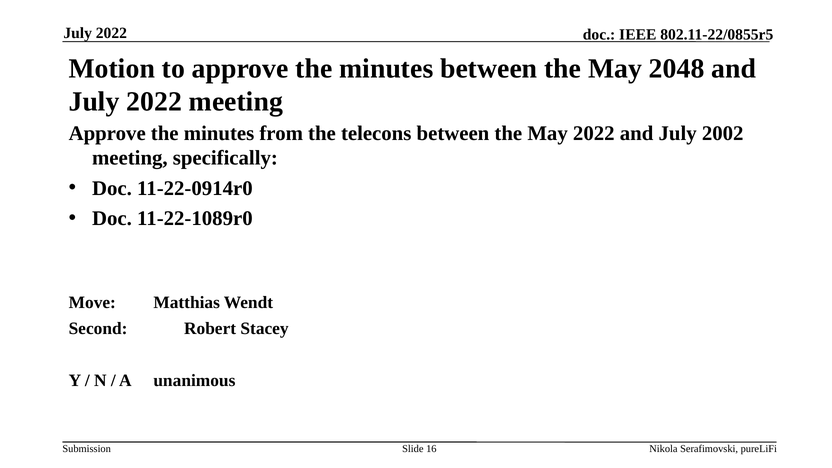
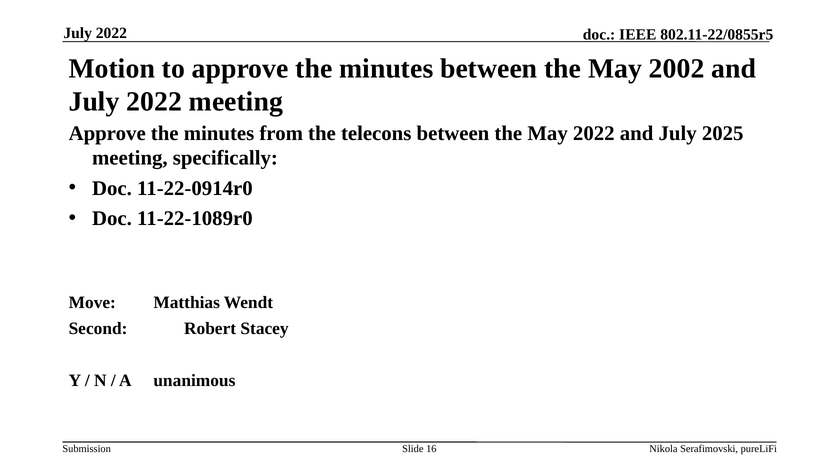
2048: 2048 -> 2002
2002: 2002 -> 2025
